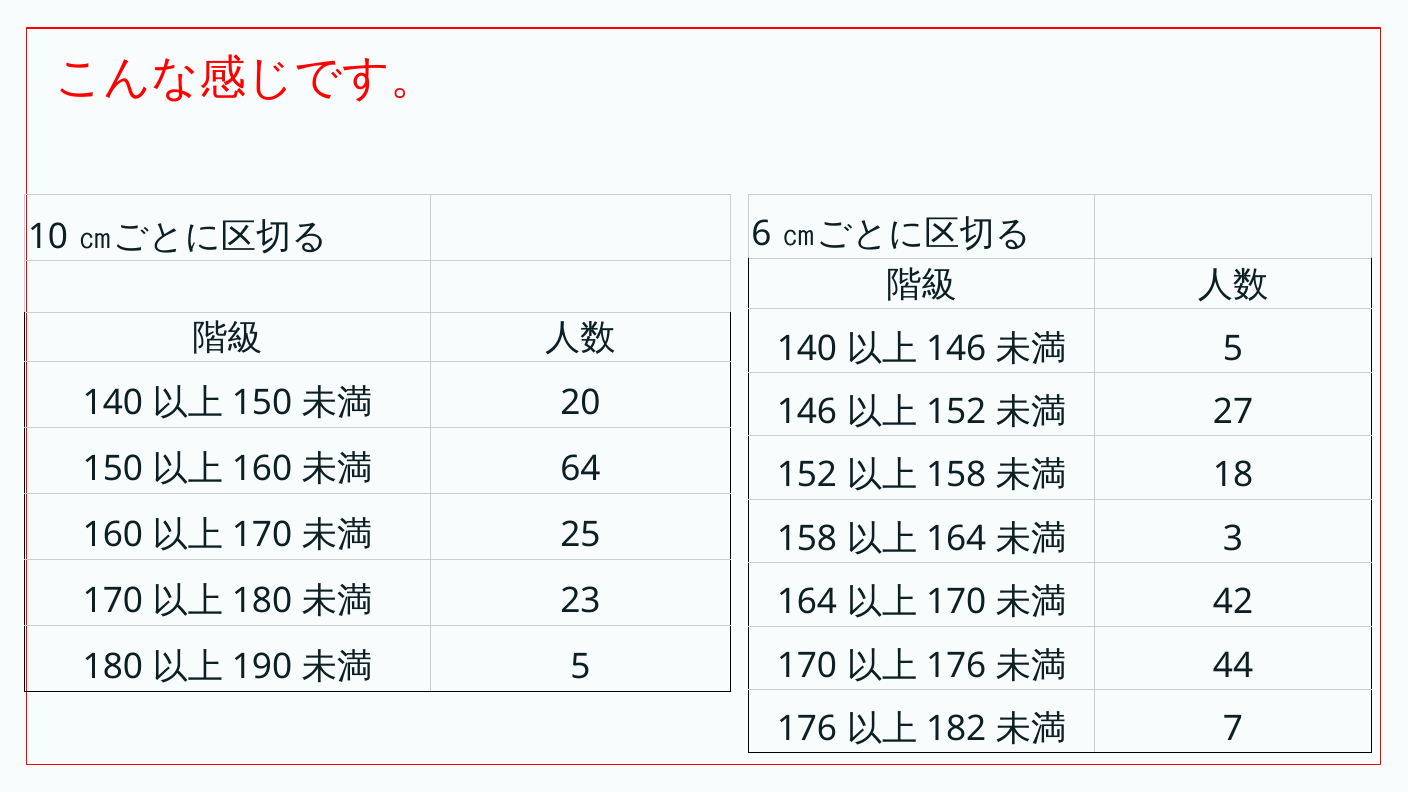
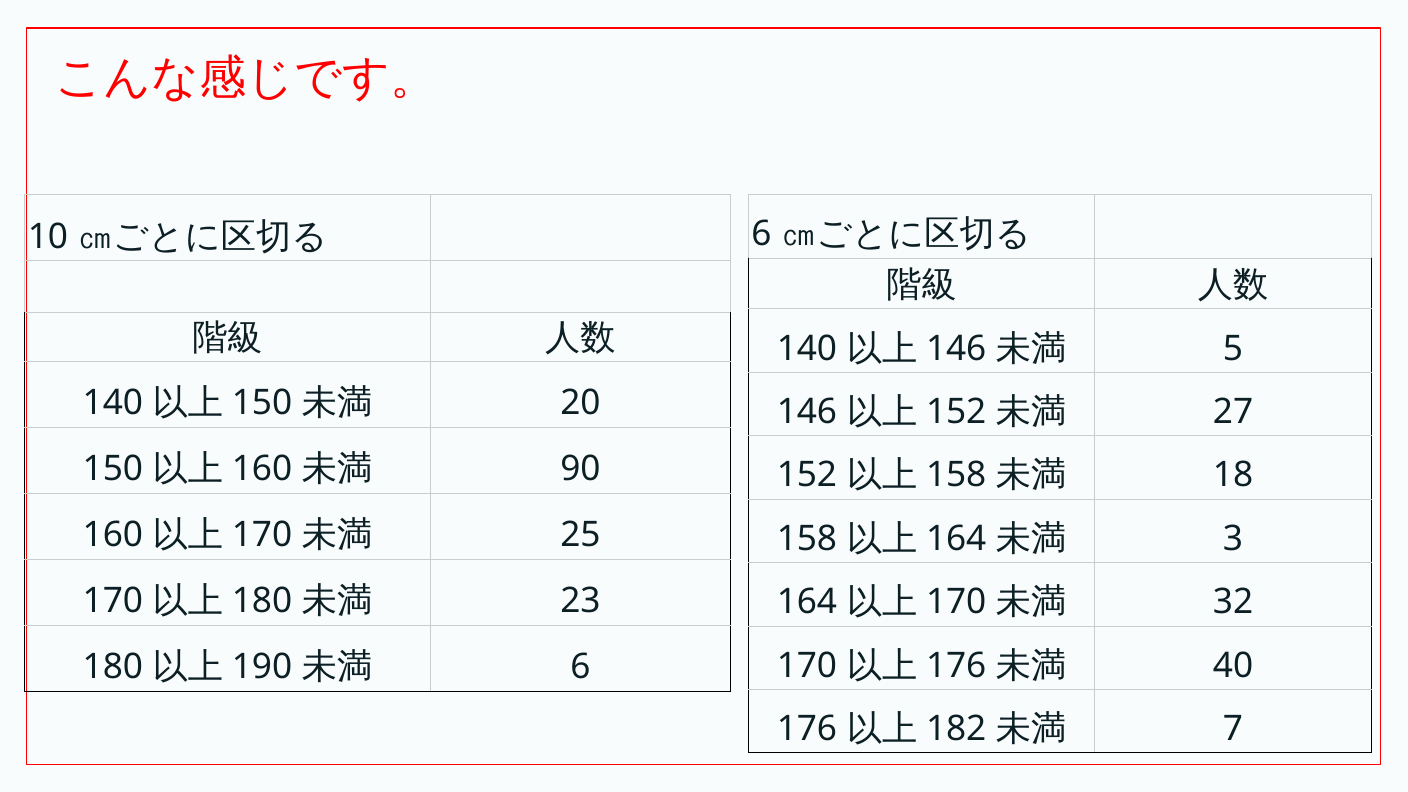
64: 64 -> 90
42: 42 -> 32
44: 44 -> 40
5 at (580, 667): 5 -> 6
